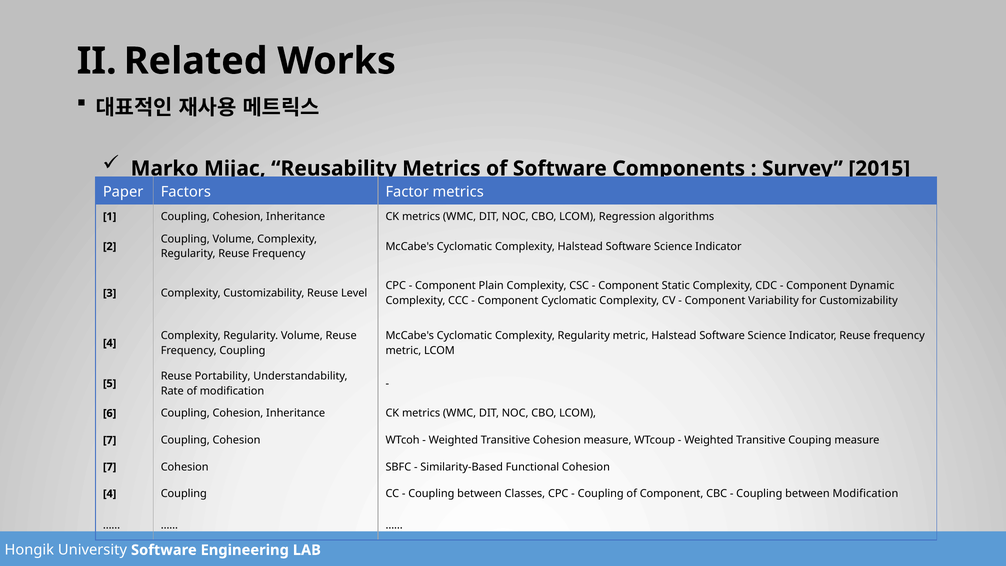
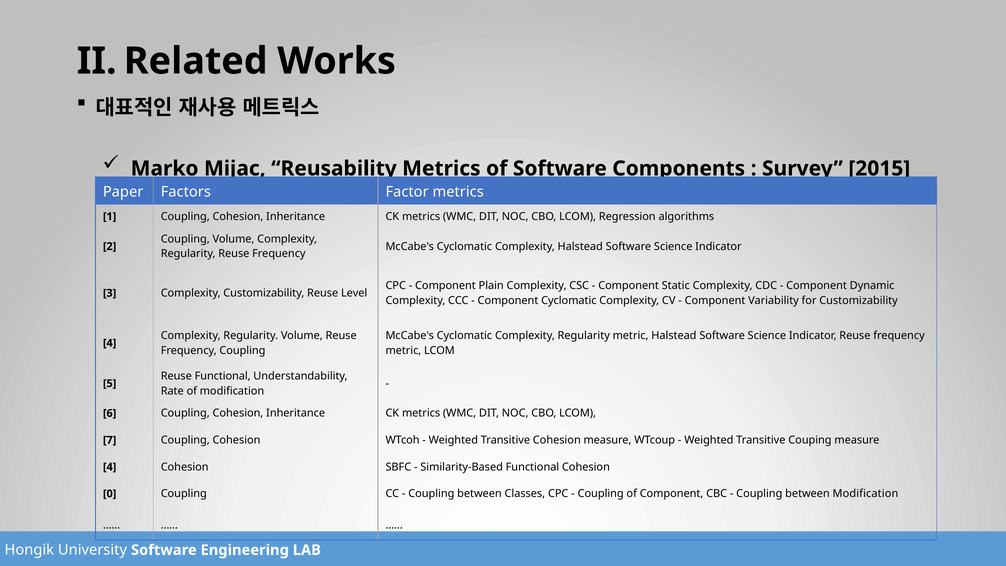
Reuse Portability: Portability -> Functional
7 at (110, 467): 7 -> 4
4 at (110, 494): 4 -> 0
